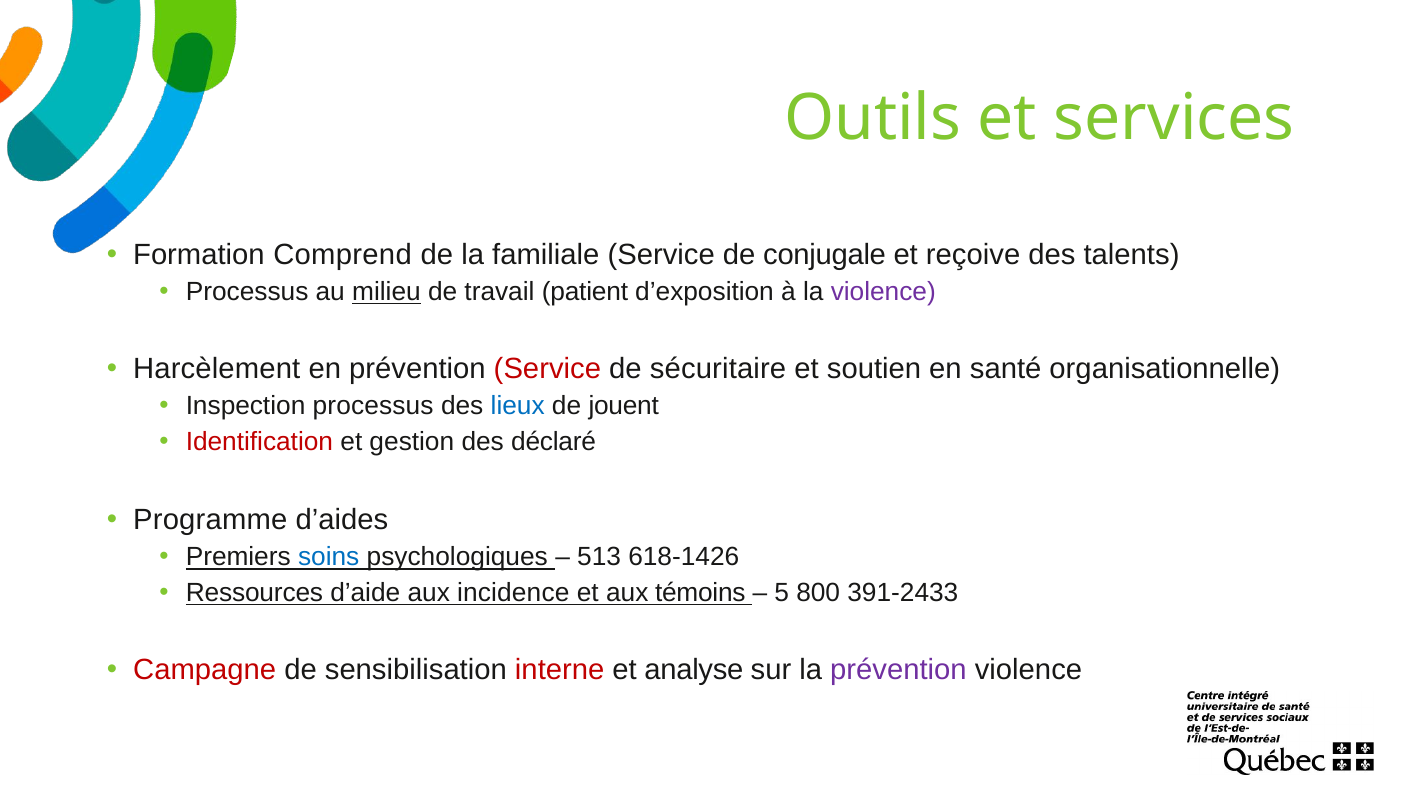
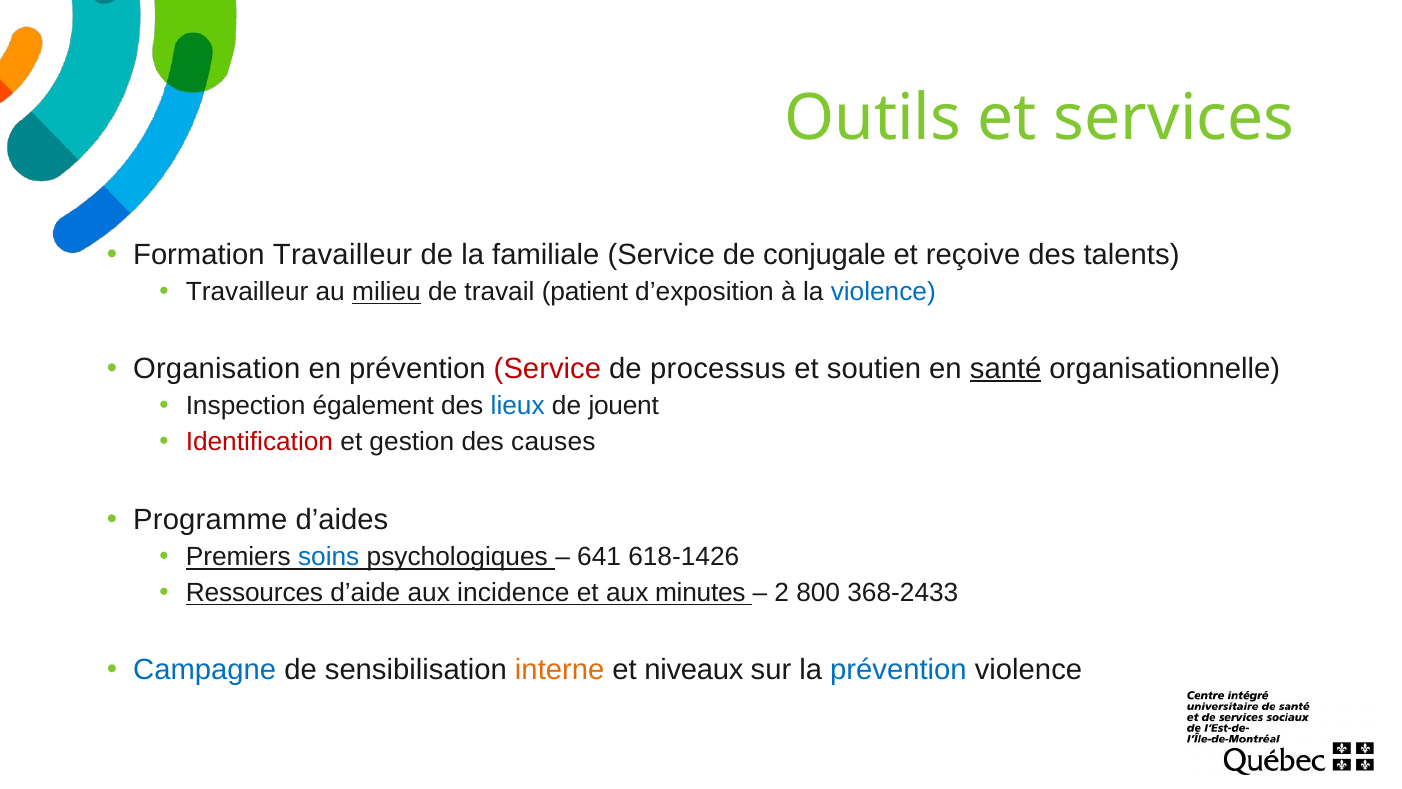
Formation Comprend: Comprend -> Travailleur
Processus at (247, 292): Processus -> Travailleur
violence at (883, 292) colour: purple -> blue
Harcèlement: Harcèlement -> Organisation
sécuritaire: sécuritaire -> processus
santé underline: none -> present
Inspection processus: processus -> également
déclaré: déclaré -> causes
513: 513 -> 641
témoins: témoins -> minutes
5: 5 -> 2
391-2433: 391-2433 -> 368-2433
Campagne colour: red -> blue
interne colour: red -> orange
analyse: analyse -> niveaux
prévention at (898, 669) colour: purple -> blue
